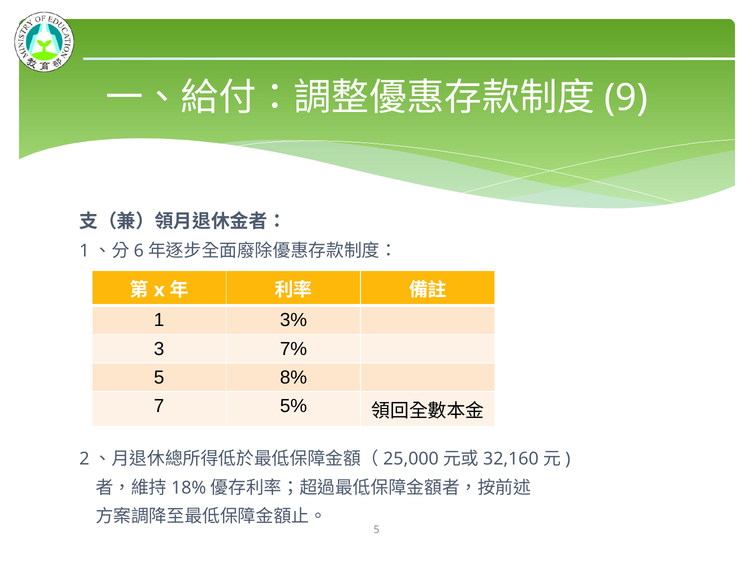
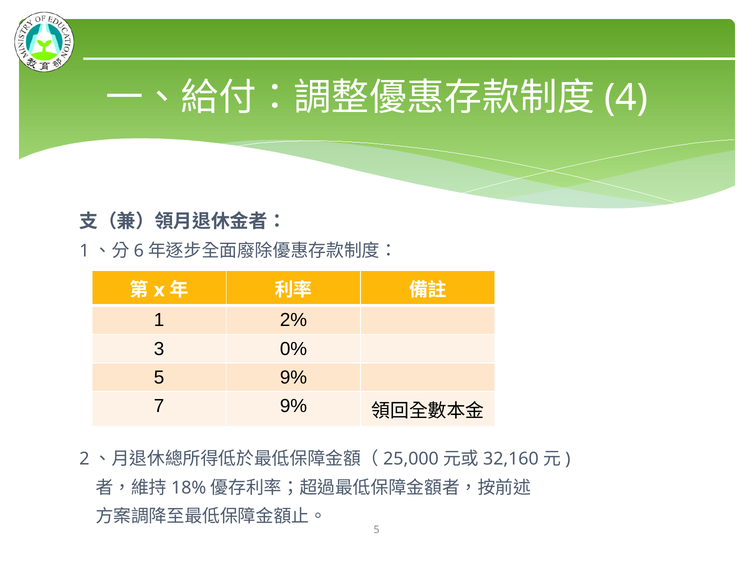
9: 9 -> 4
3%: 3% -> 2%
7%: 7% -> 0%
5 8%: 8% -> 9%
7 5%: 5% -> 9%
